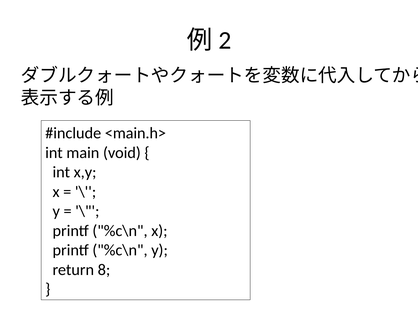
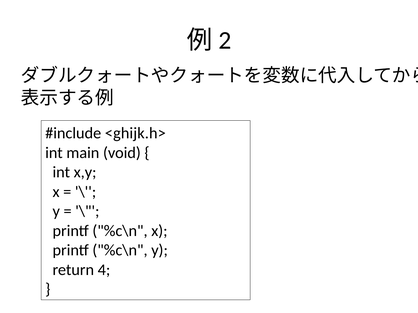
<main.h>: <main.h> -> <ghijk.h>
8: 8 -> 4
